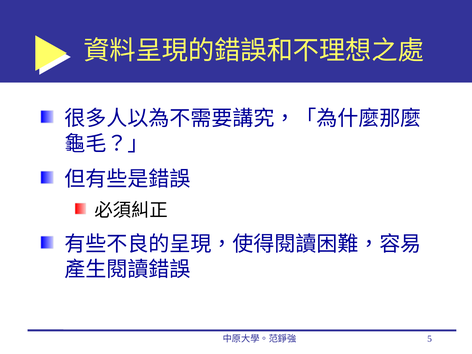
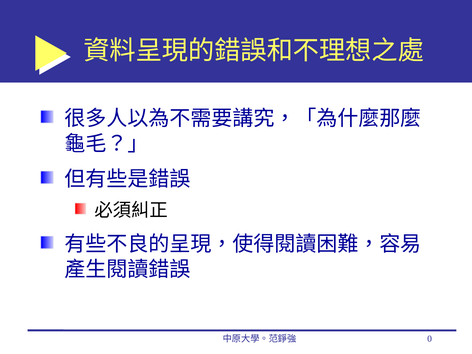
5: 5 -> 0
